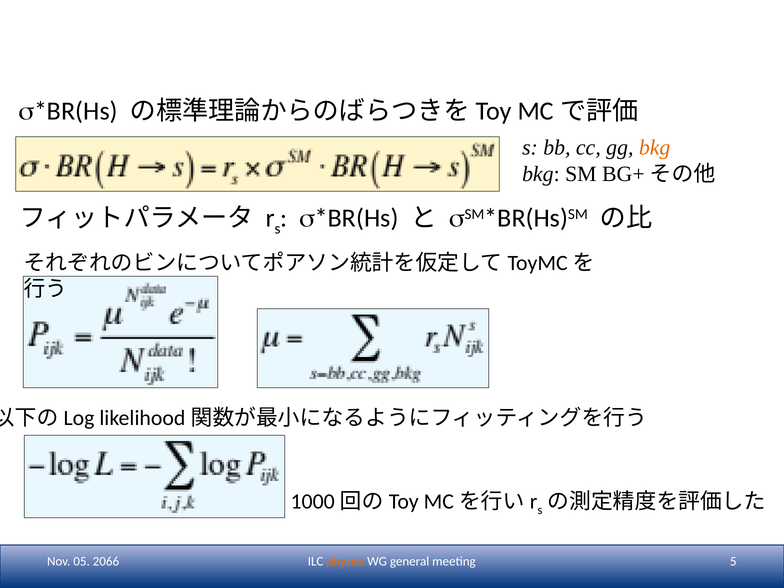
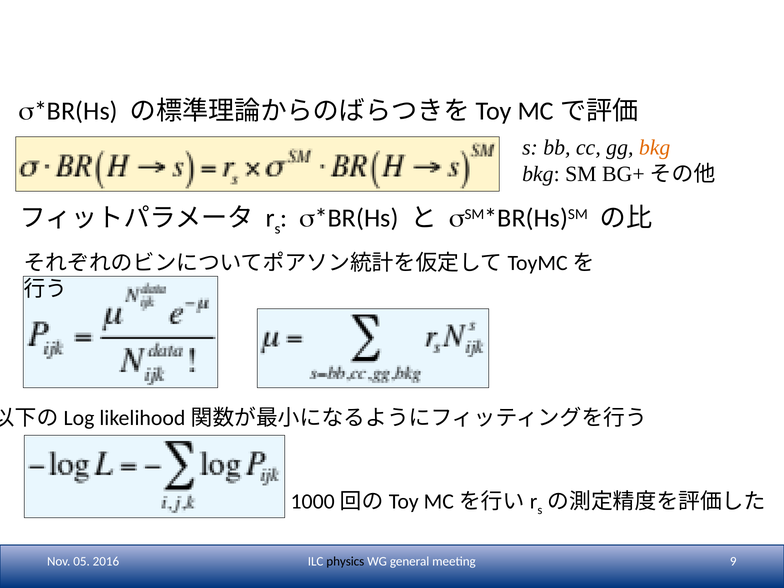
2066: 2066 -> 2016
physics colour: orange -> black
5: 5 -> 9
